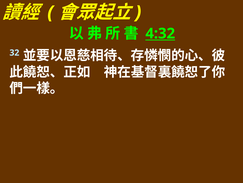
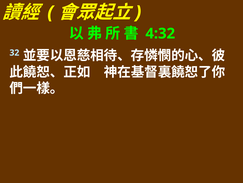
4:32 underline: present -> none
